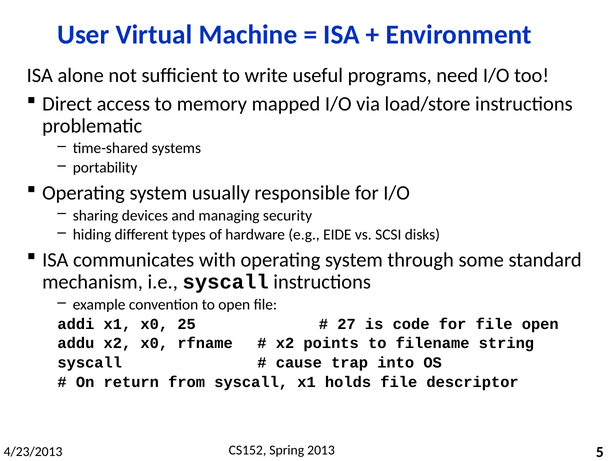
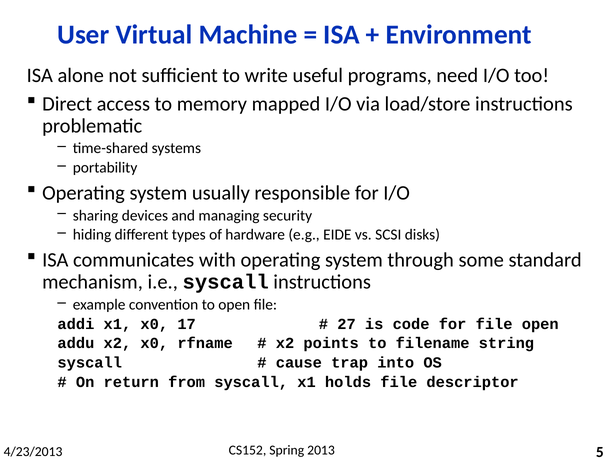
25: 25 -> 17
